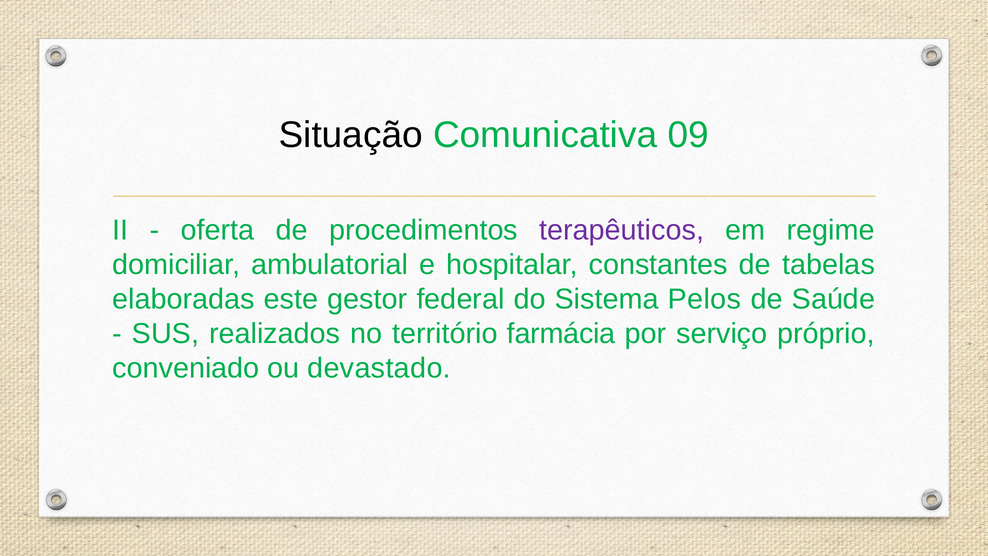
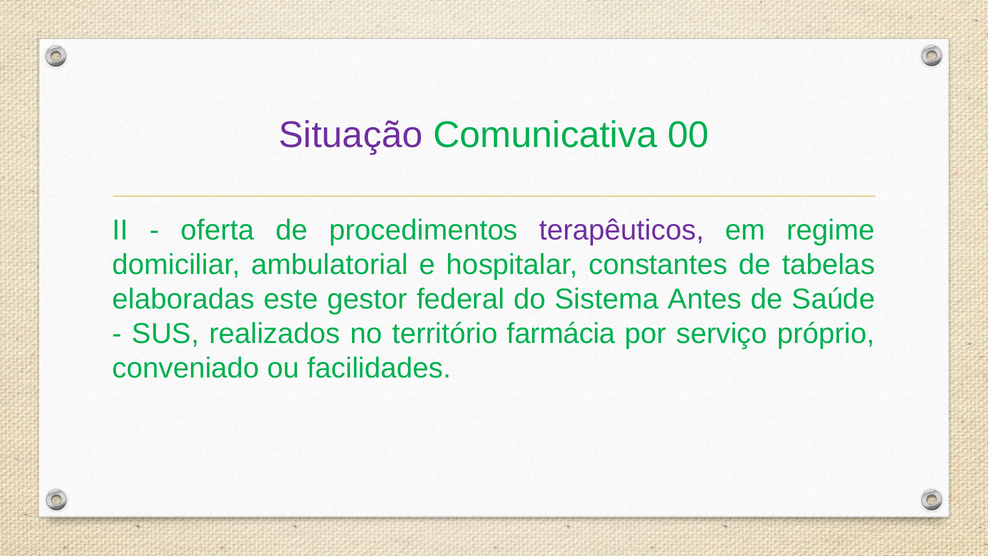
Situação colour: black -> purple
09: 09 -> 00
Pelos: Pelos -> Antes
devastado: devastado -> facilidades
